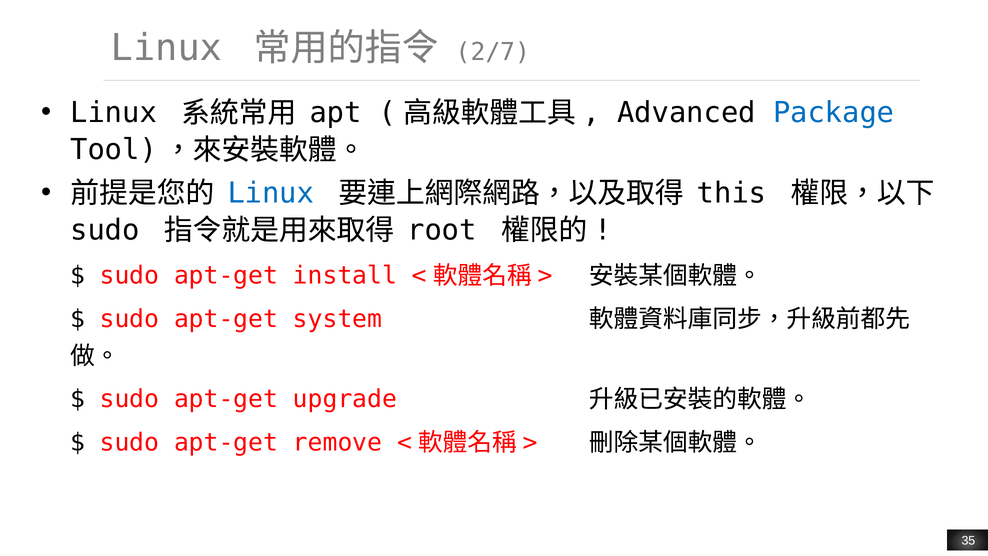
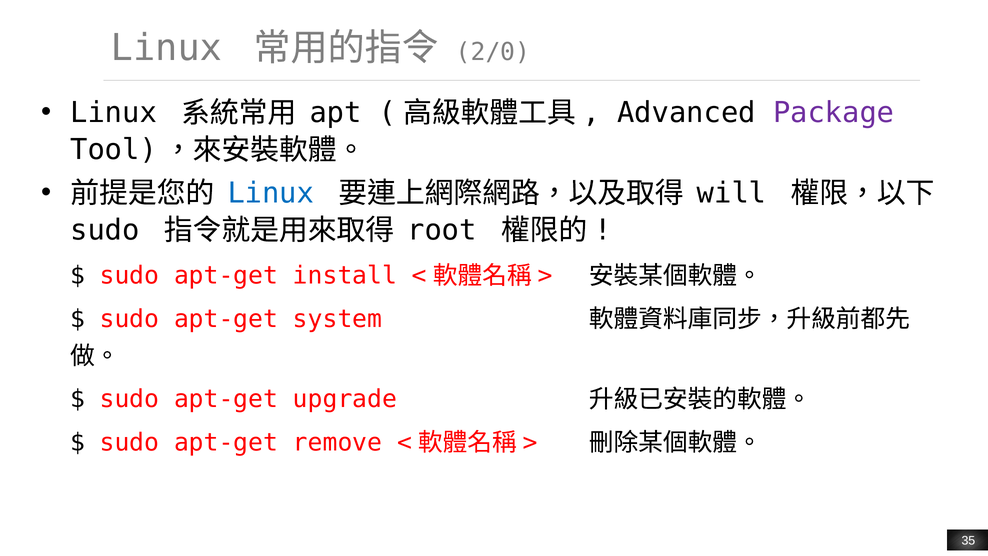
2/7: 2/7 -> 2/0
Package colour: blue -> purple
this: this -> will
